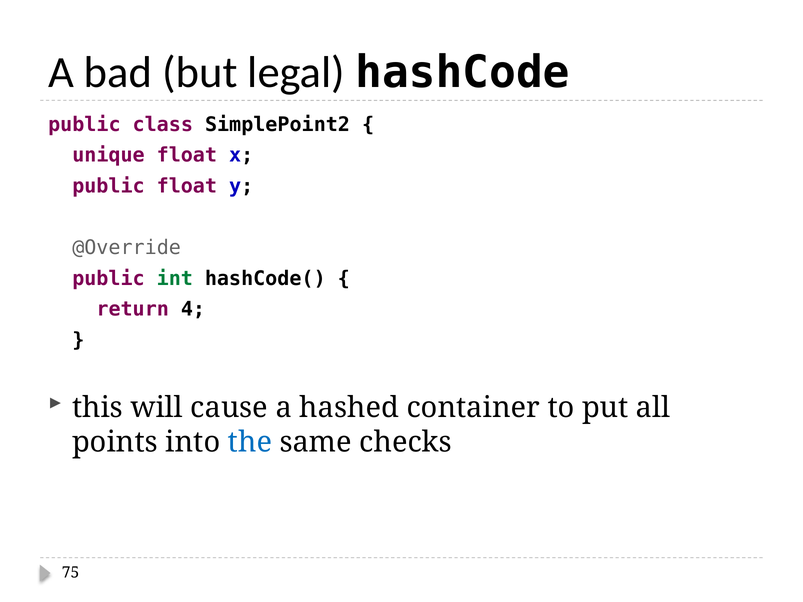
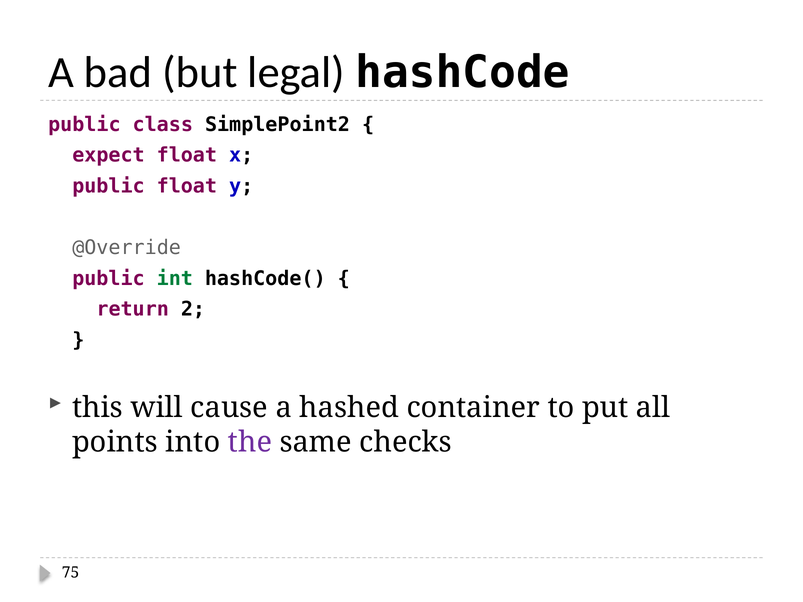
unique: unique -> expect
4: 4 -> 2
the colour: blue -> purple
